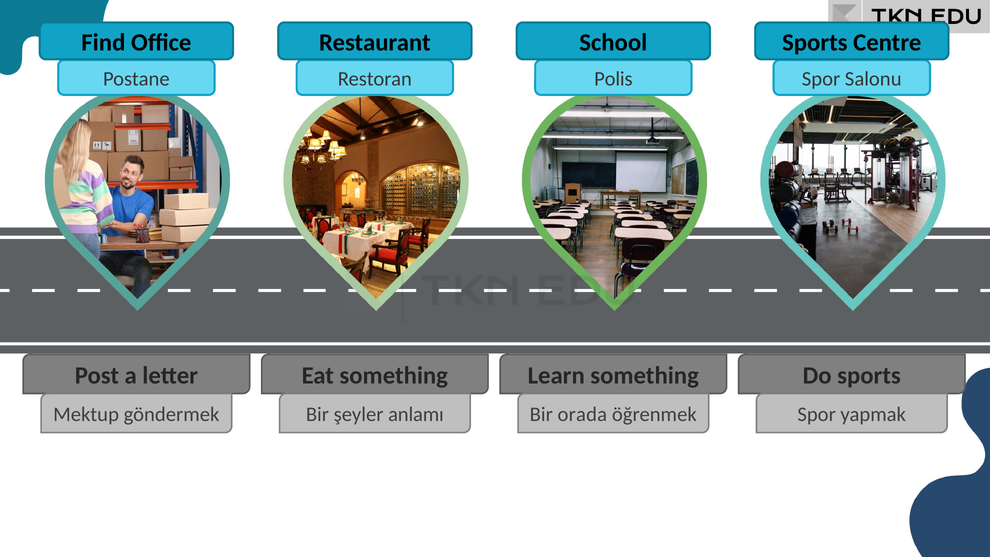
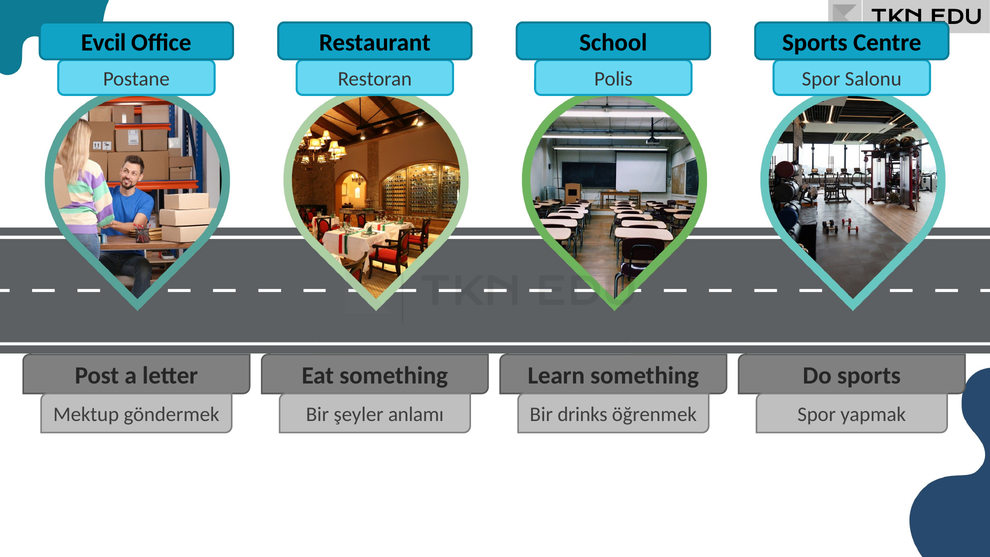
Find: Find -> Evcil
orada: orada -> drinks
